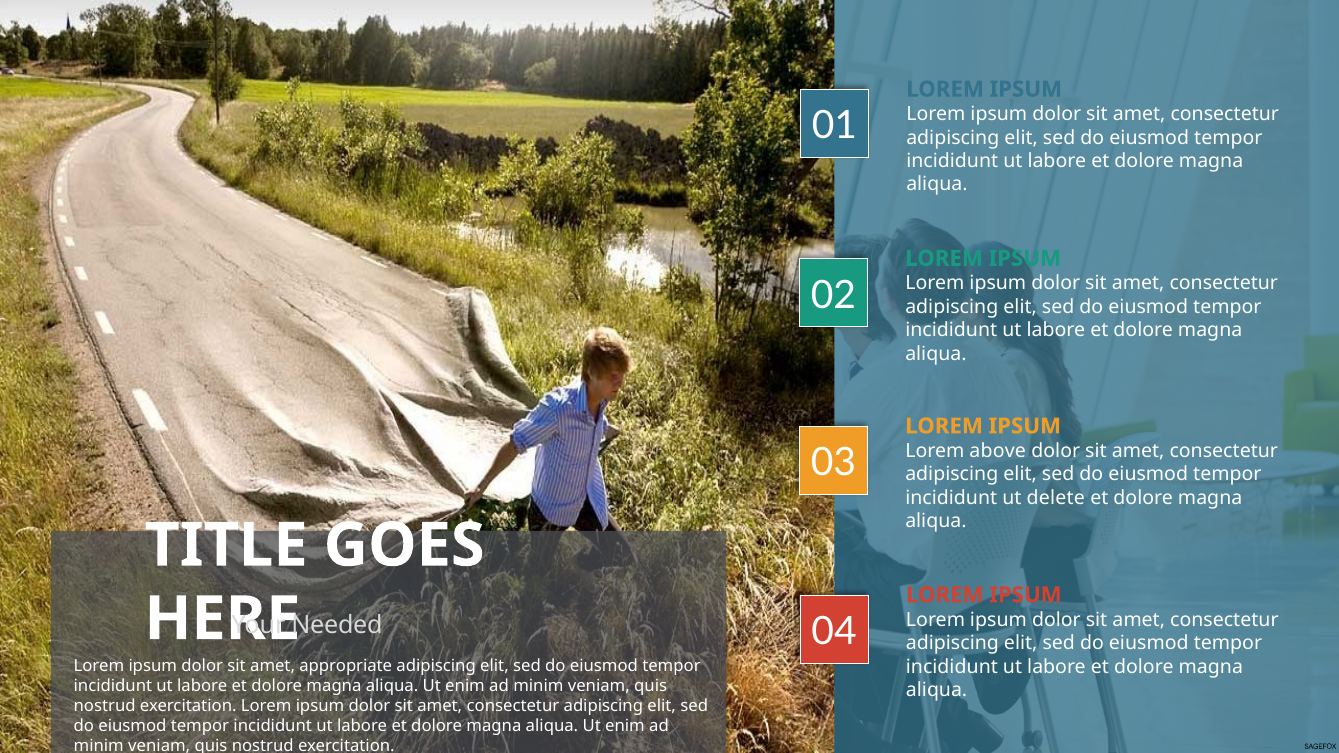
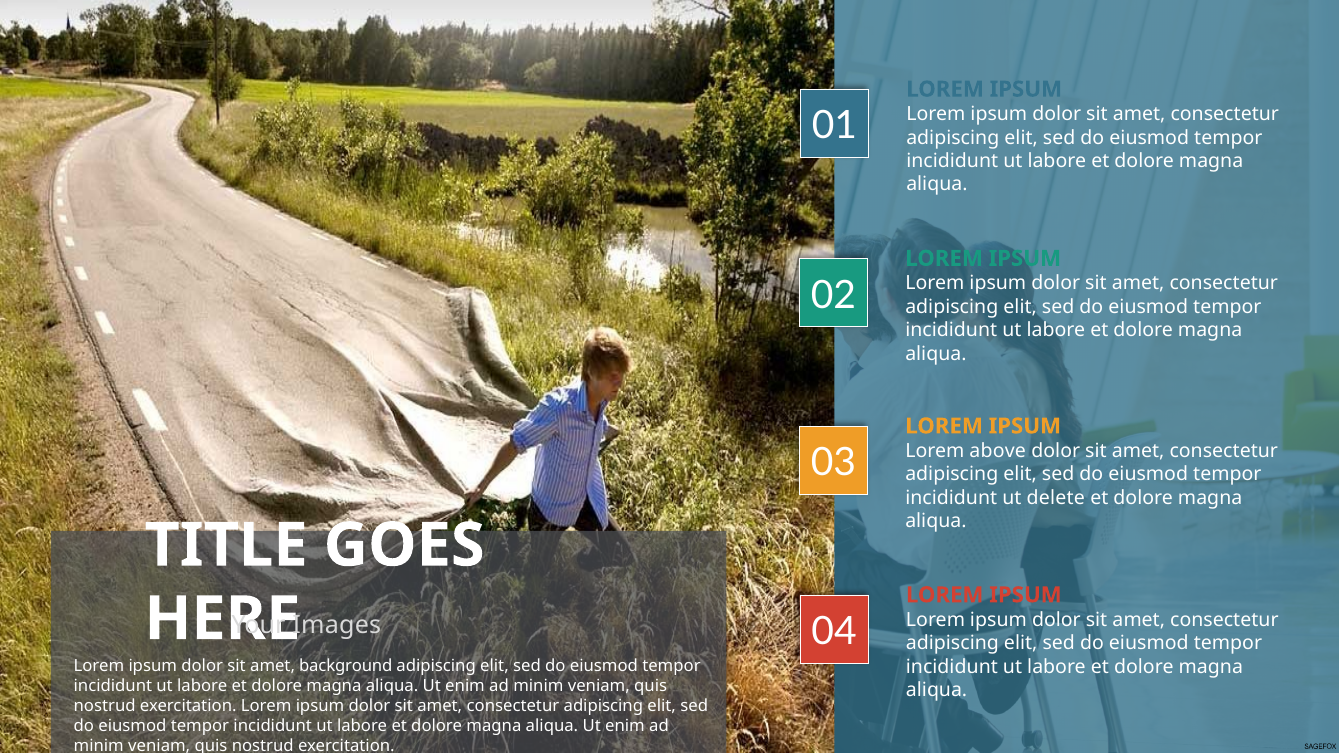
Needed: Needed -> Images
appropriate: appropriate -> background
